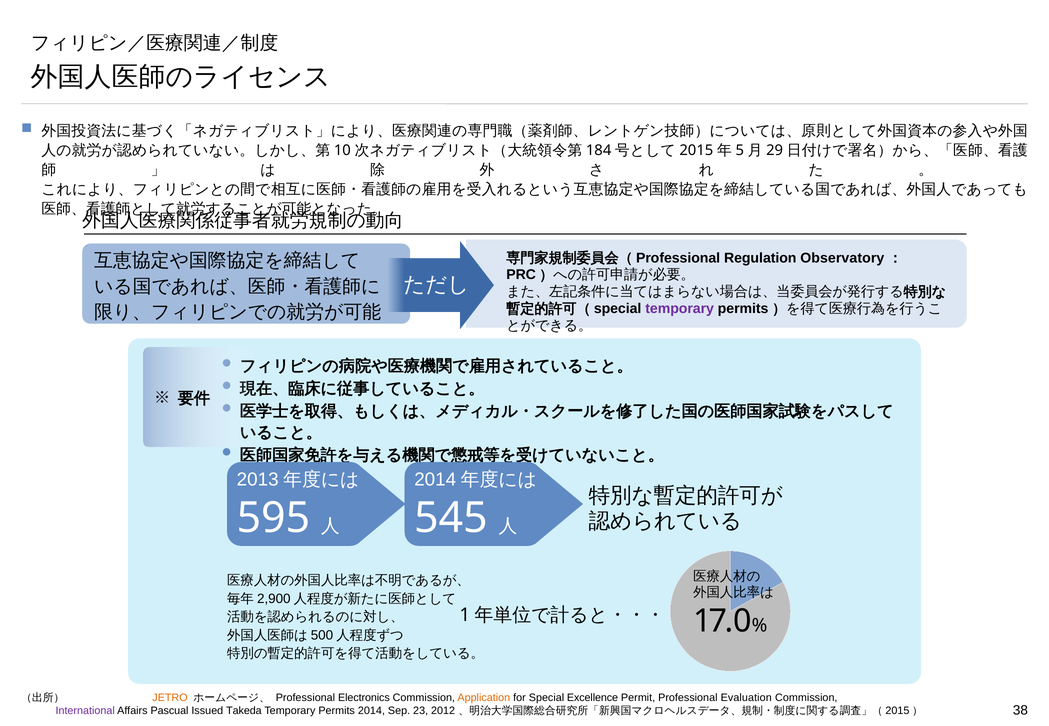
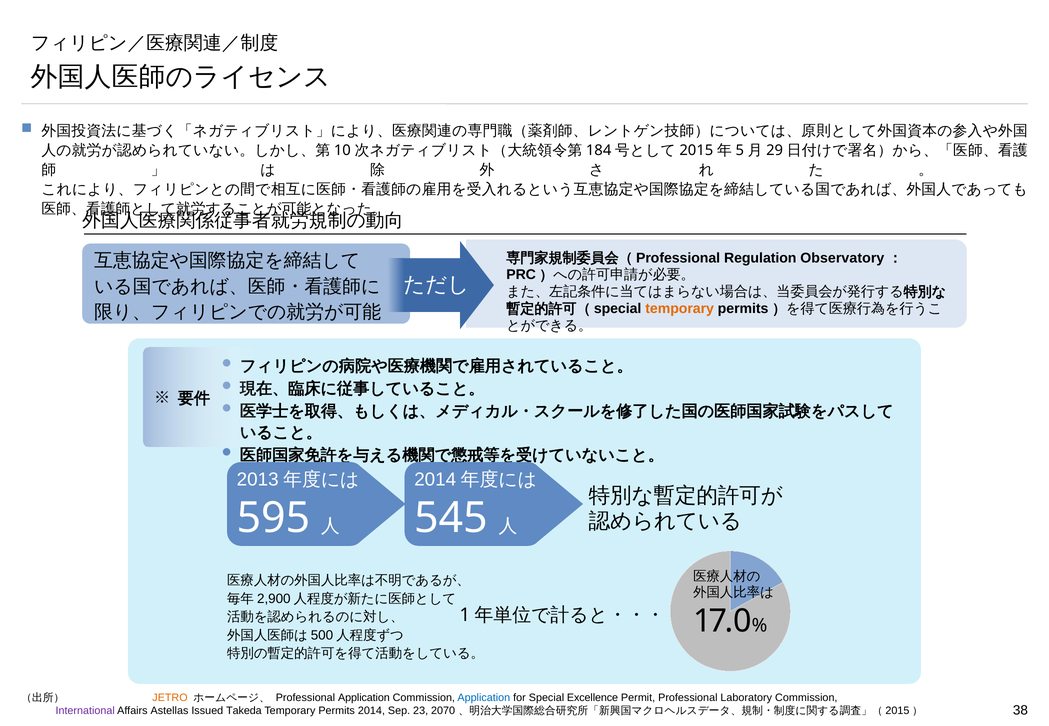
temporary at (680, 309) colour: purple -> orange
Professional Electronics: Electronics -> Application
Application at (484, 698) colour: orange -> blue
Evaluation: Evaluation -> Laboratory
Pascual: Pascual -> Astellas
2012: 2012 -> 2070
